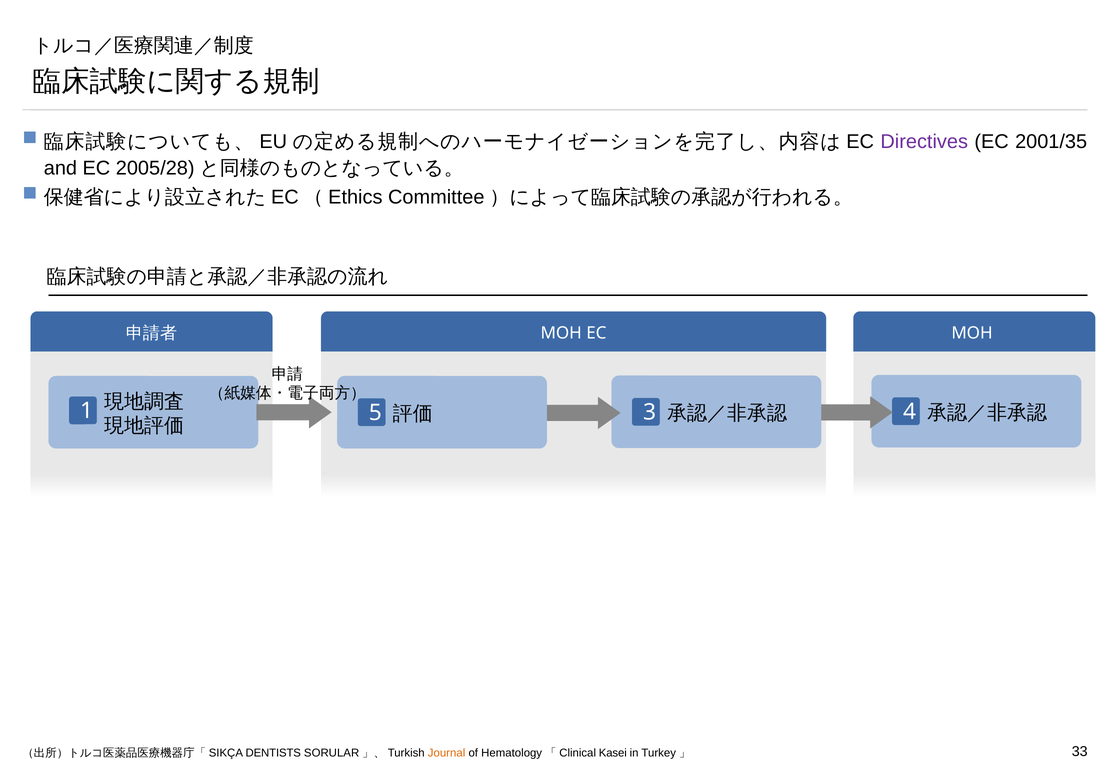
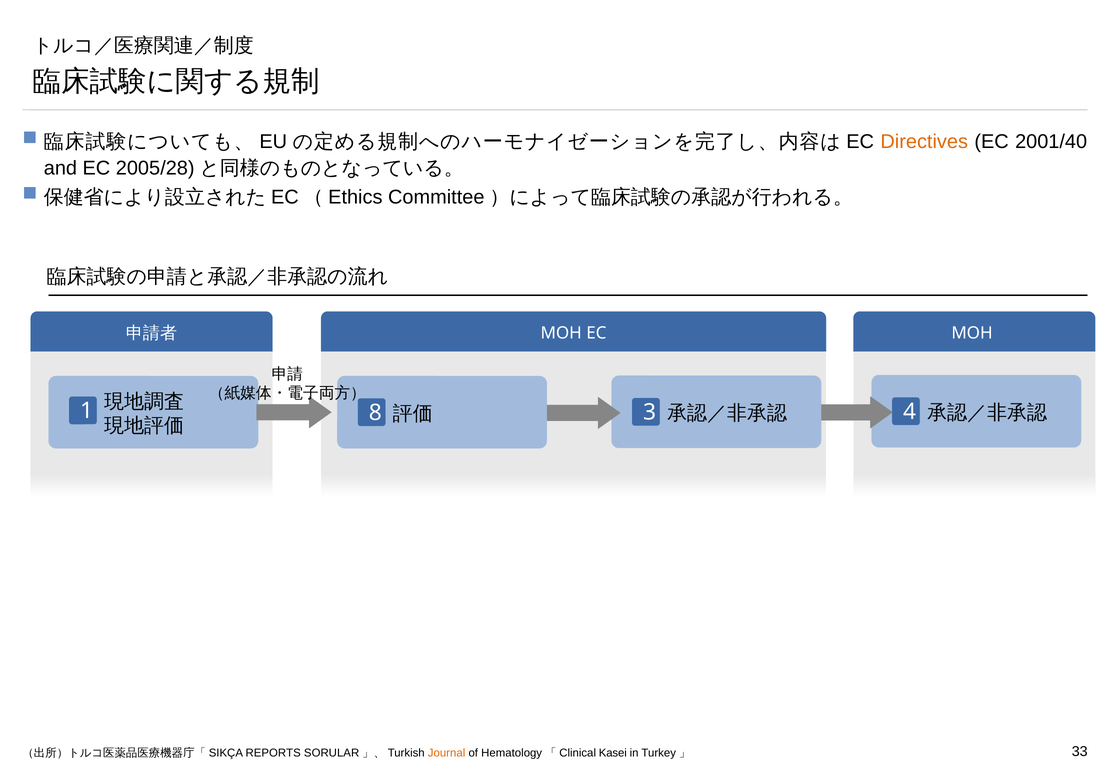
Directives colour: purple -> orange
2001/35: 2001/35 -> 2001/40
5: 5 -> 8
DENTISTS: DENTISTS -> REPORTS
